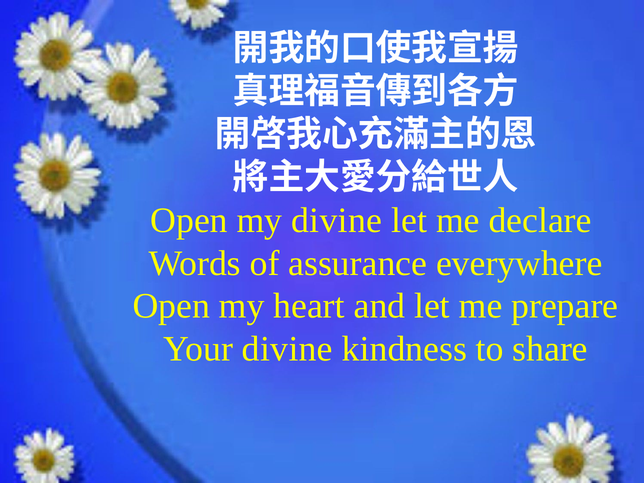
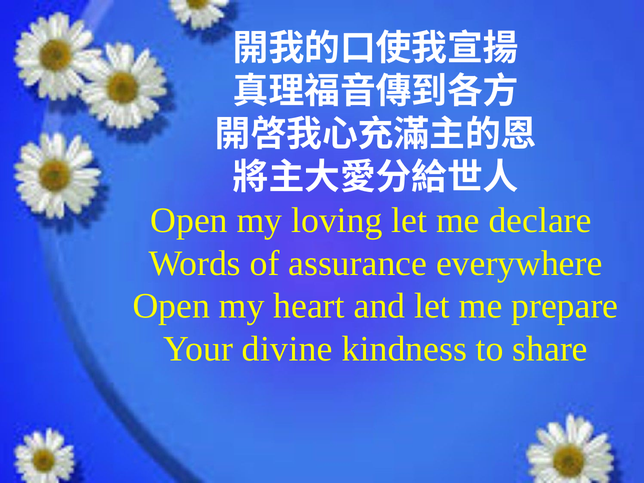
my divine: divine -> loving
